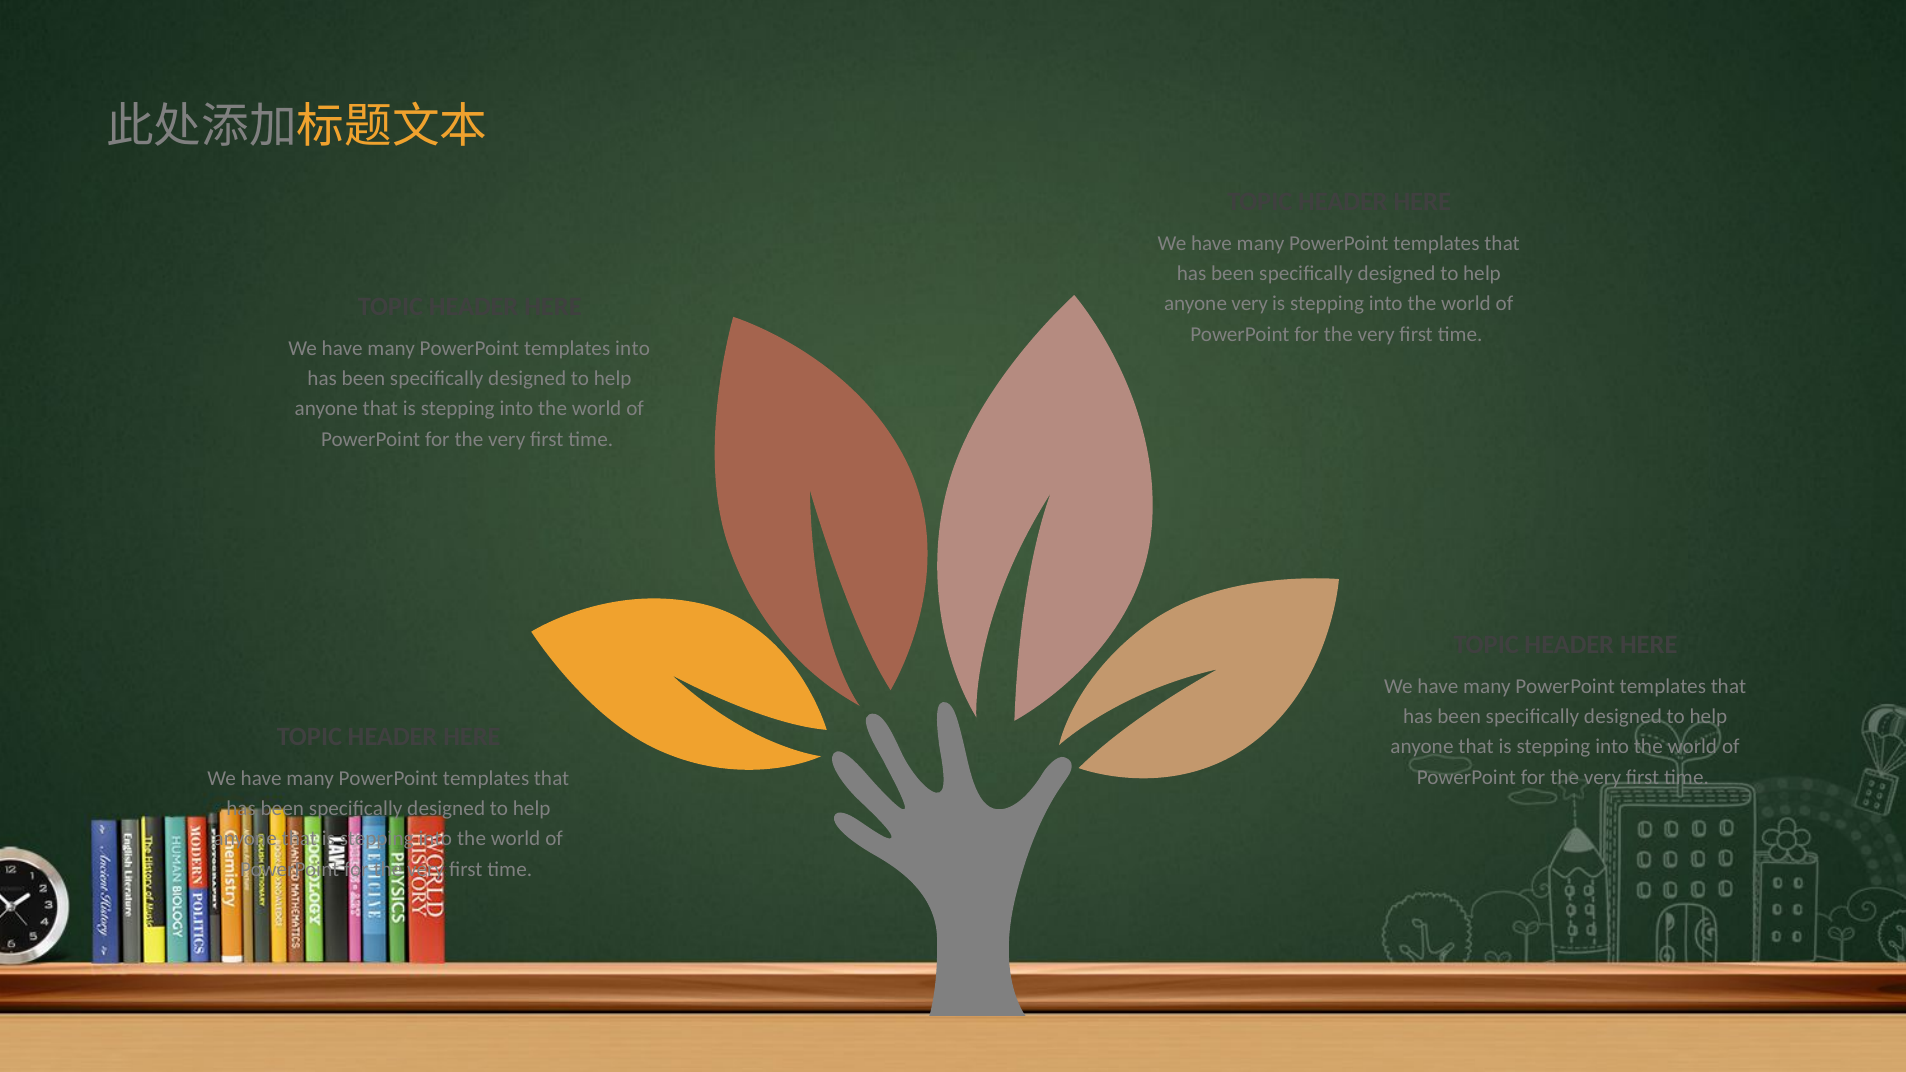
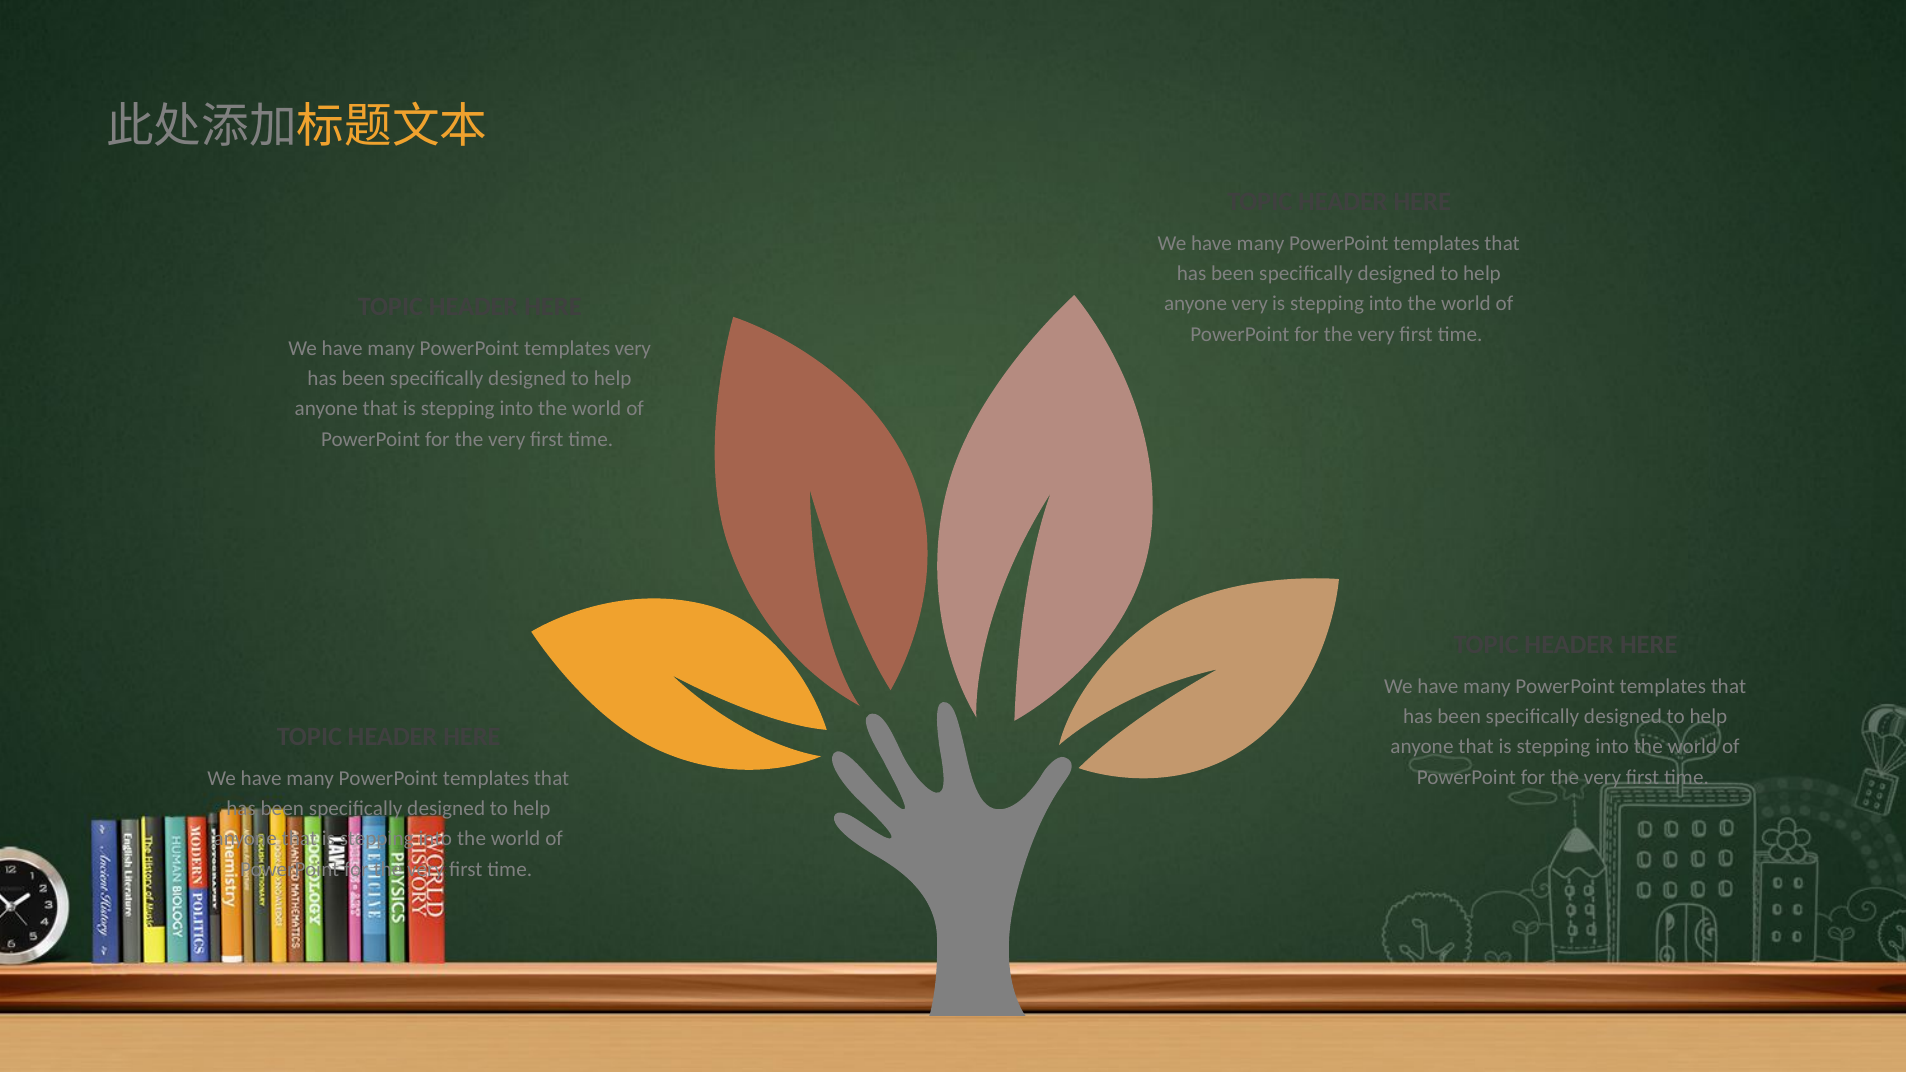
templates into: into -> very
